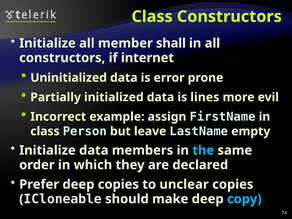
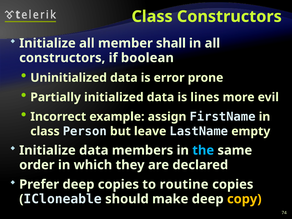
internet: internet -> boolean
unclear: unclear -> routine
copy colour: light blue -> yellow
